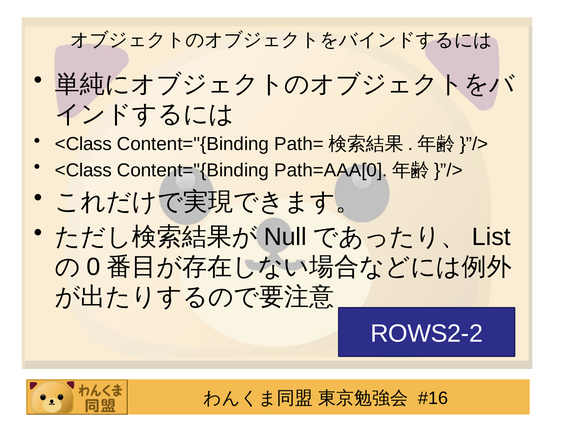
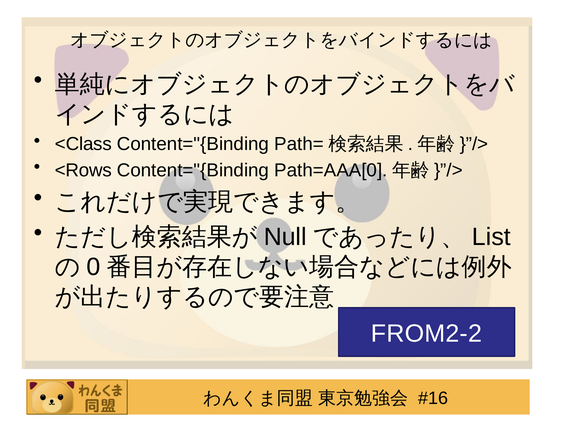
<Class at (83, 170): <Class -> <Rows
ROWS2-2: ROWS2-2 -> FROM2-2
